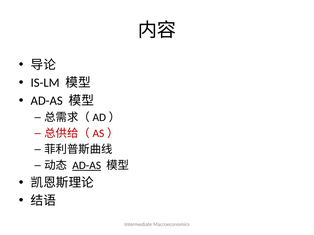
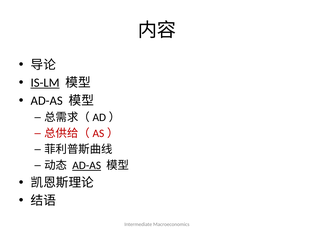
IS-LM underline: none -> present
